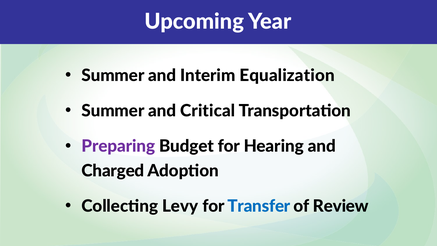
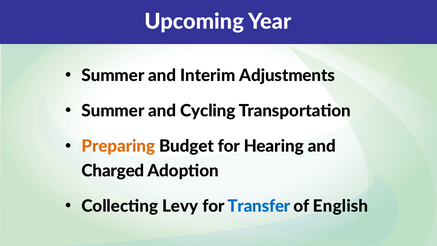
Equalization: Equalization -> Adjustments
Critical: Critical -> Cycling
Preparing colour: purple -> orange
Review: Review -> English
